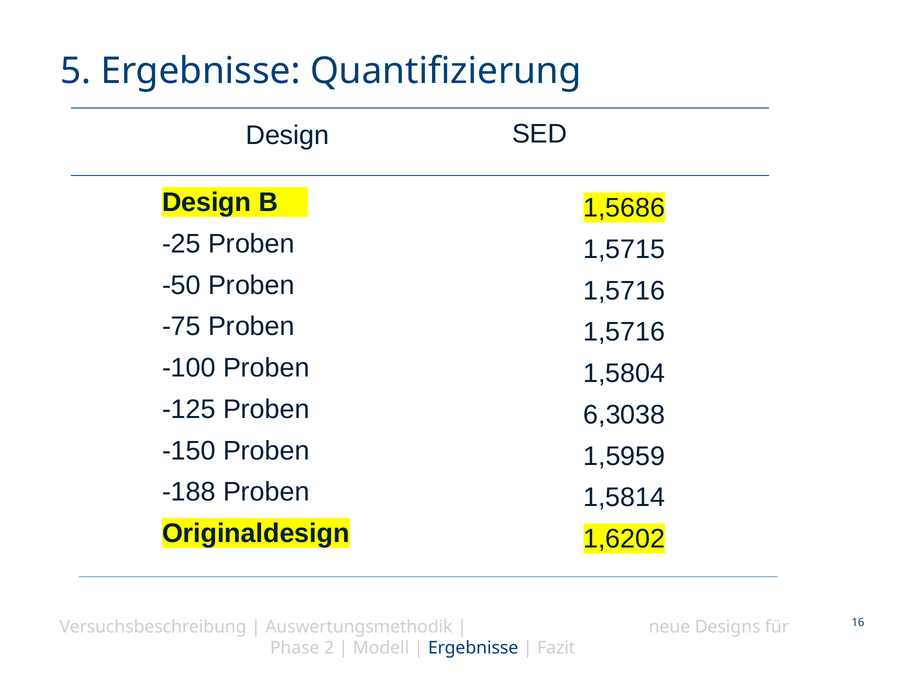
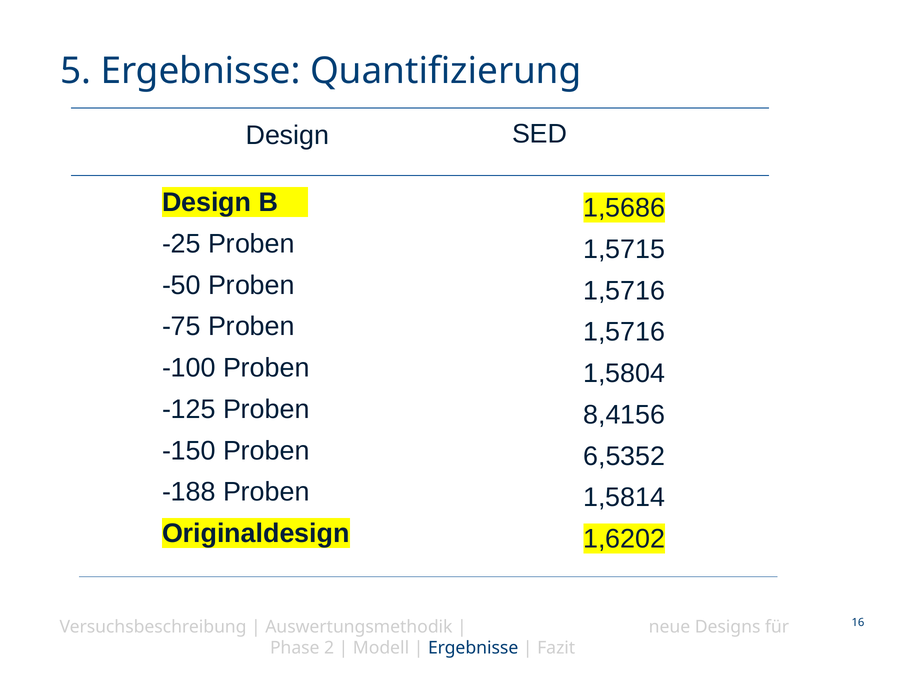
6,3038: 6,3038 -> 8,4156
1,5959: 1,5959 -> 6,5352
